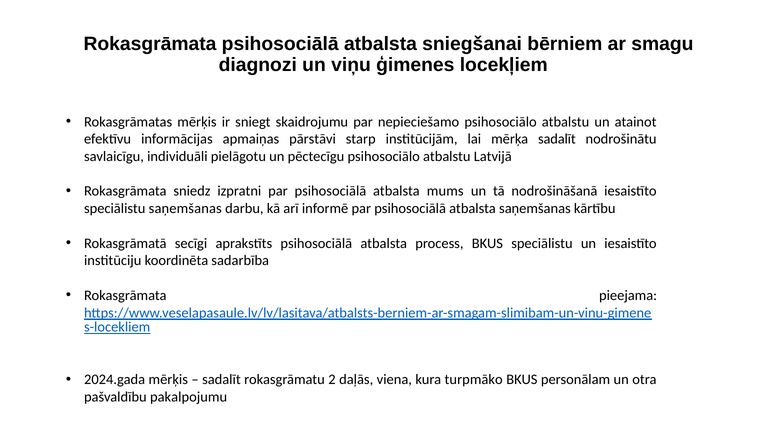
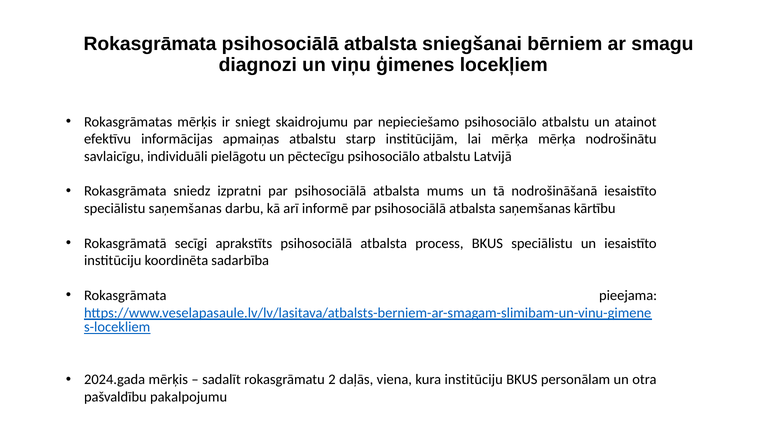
apmaiņas pārstāvi: pārstāvi -> atbalstu
mērķa sadalīt: sadalīt -> mērķa
kura turpmāko: turpmāko -> institūciju
